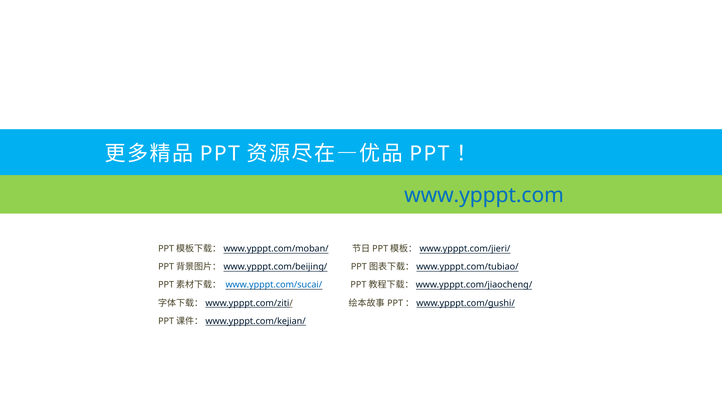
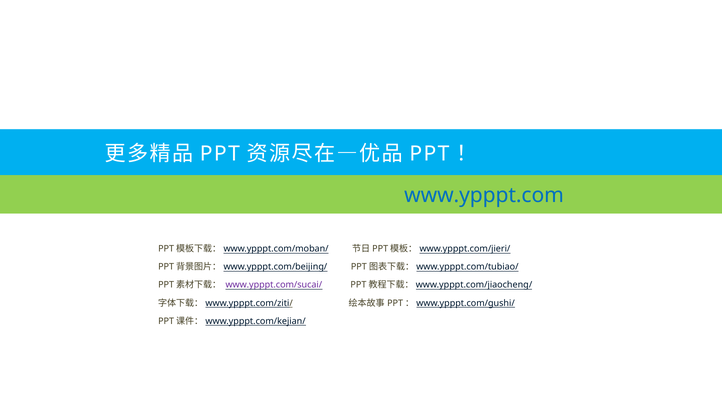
www.ypppt.com/sucai/ colour: blue -> purple
